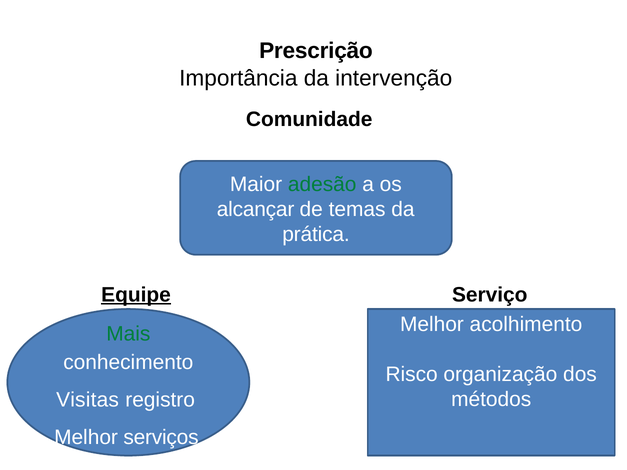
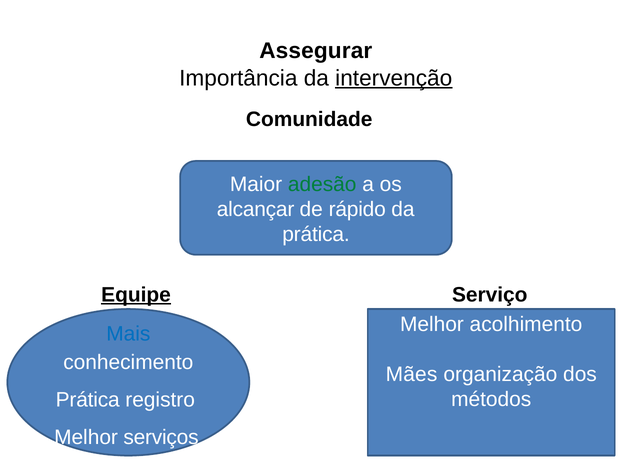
Prescrição: Prescrição -> Assegurar
intervenção underline: none -> present
temas: temas -> rápido
Mais colour: green -> blue
Risco: Risco -> Mães
Visitas at (88, 400): Visitas -> Prática
